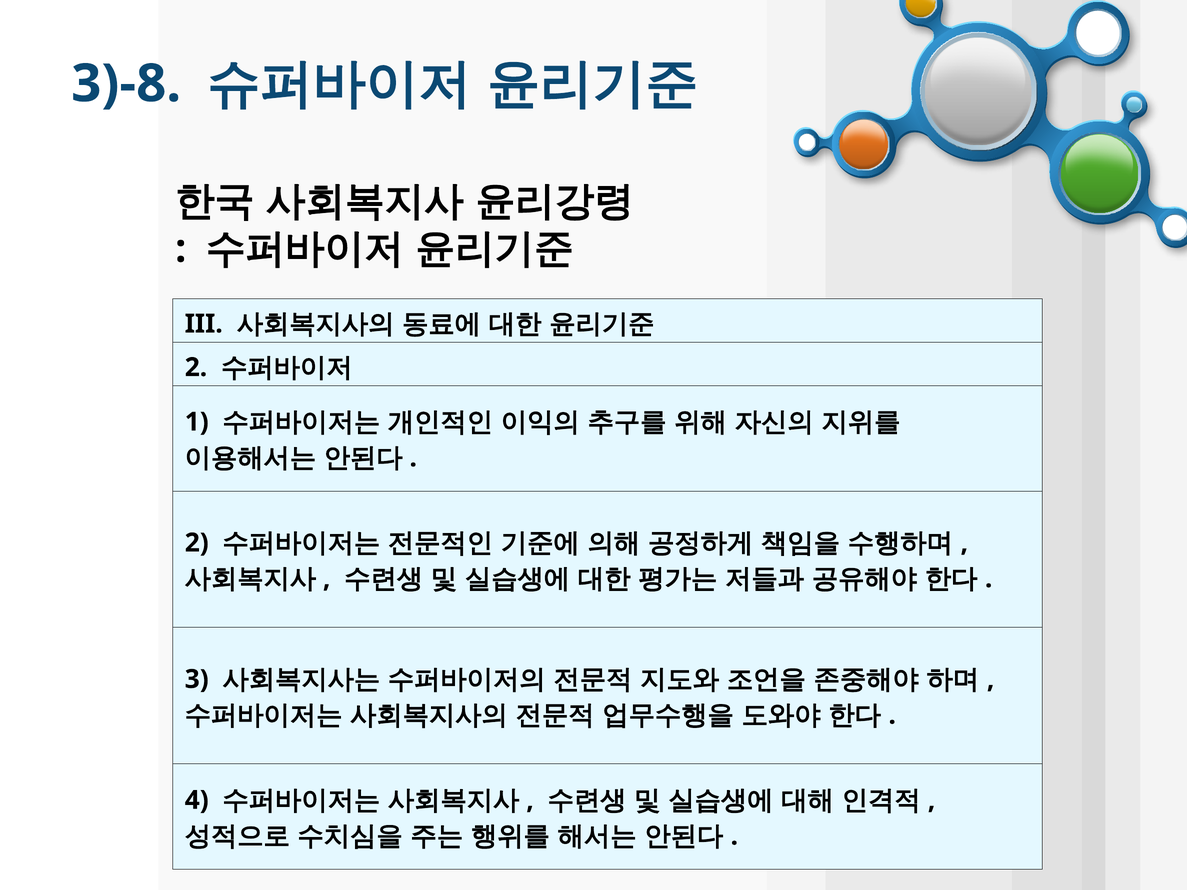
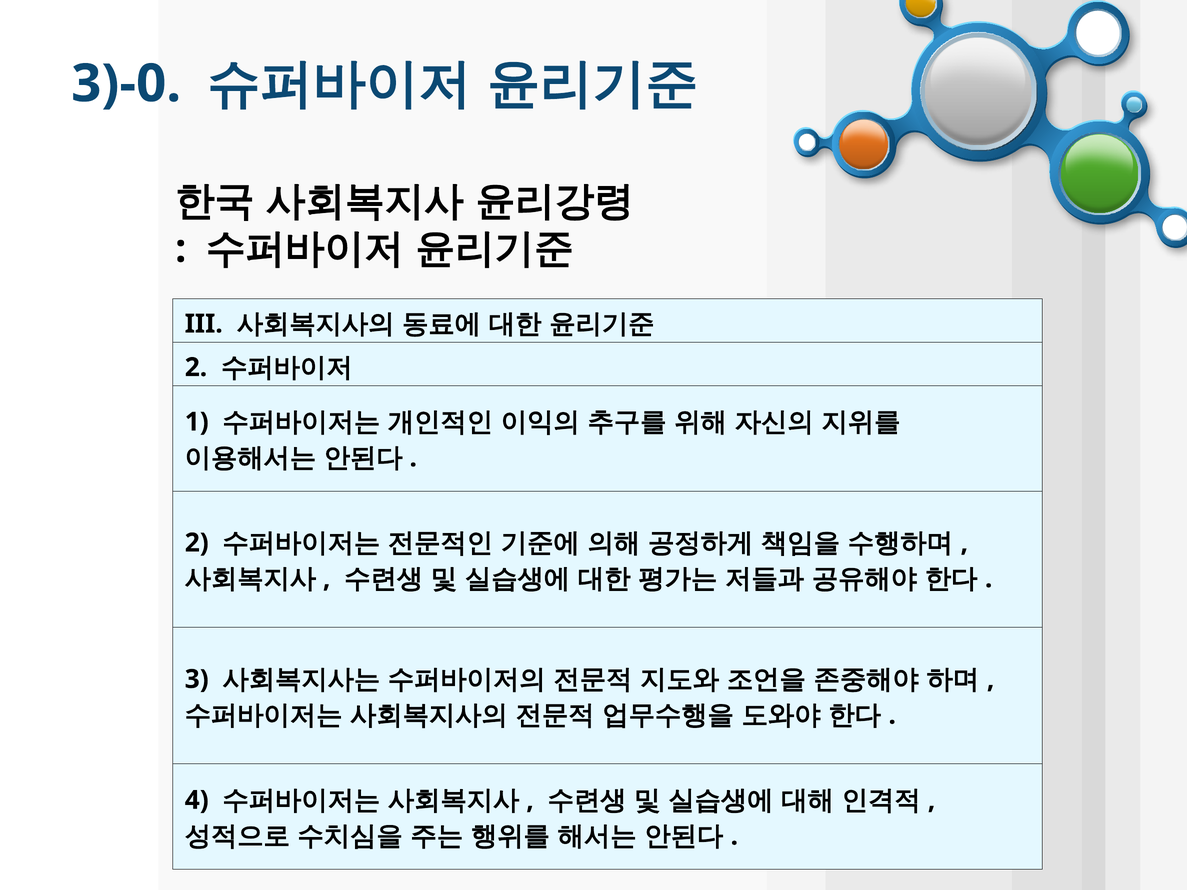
3)-8: 3)-8 -> 3)-0
